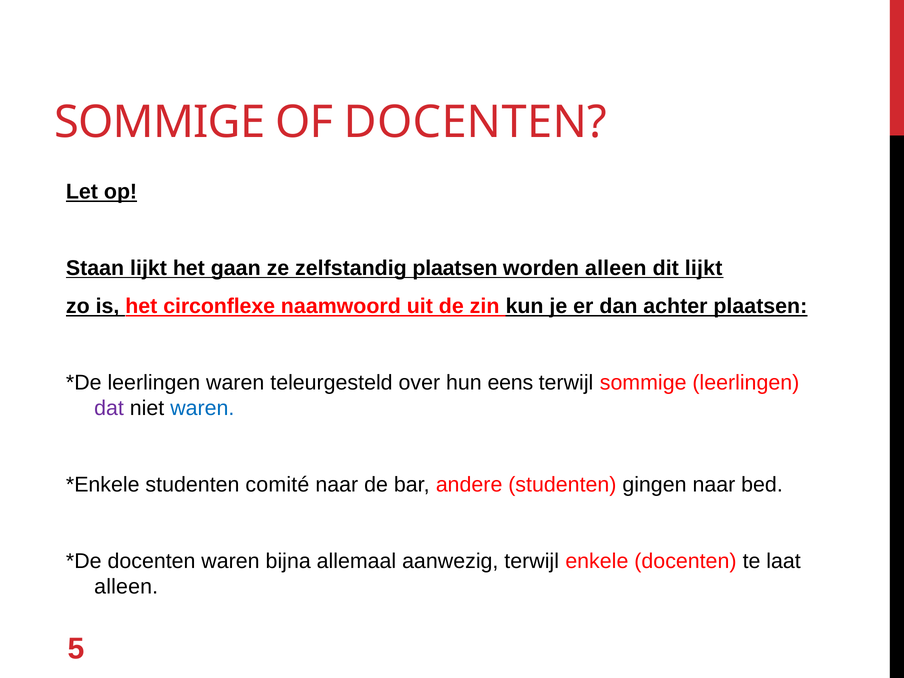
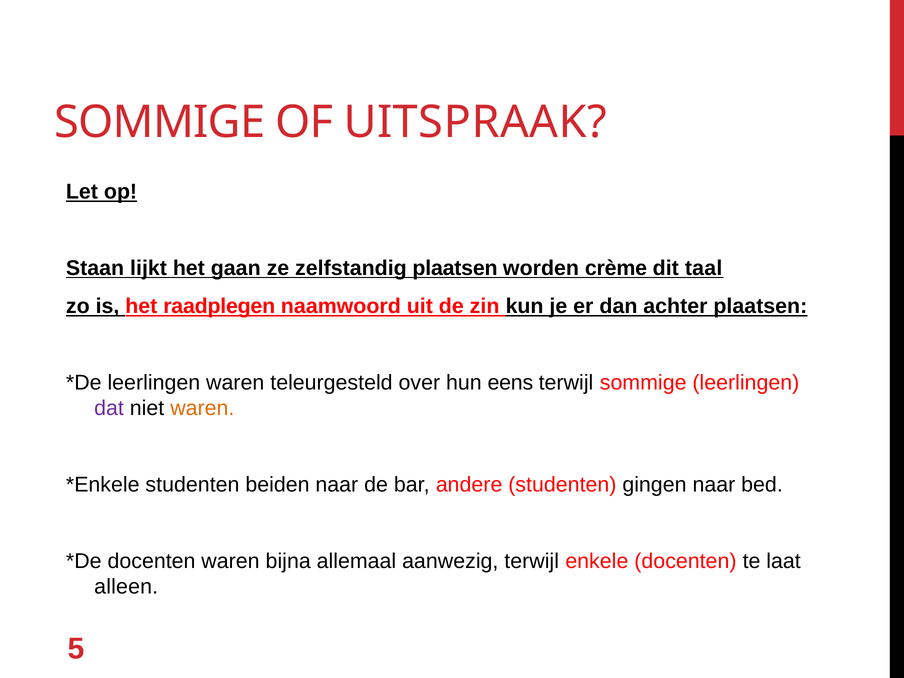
OF DOCENTEN: DOCENTEN -> UITSPRAAK
worden alleen: alleen -> crème
dit lijkt: lijkt -> taal
circonflexe: circonflexe -> raadplegen
waren at (202, 408) colour: blue -> orange
comité: comité -> beiden
